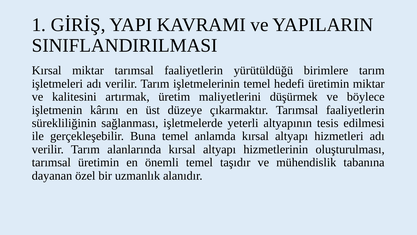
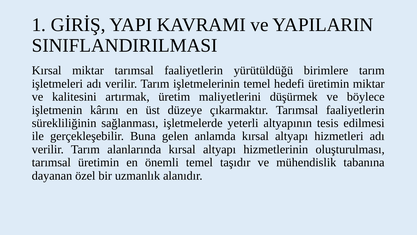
Buna temel: temel -> gelen
